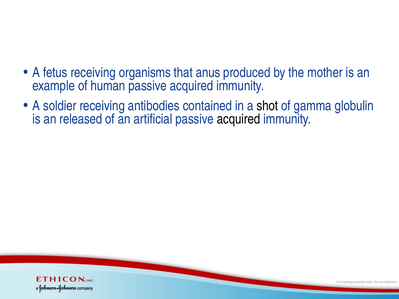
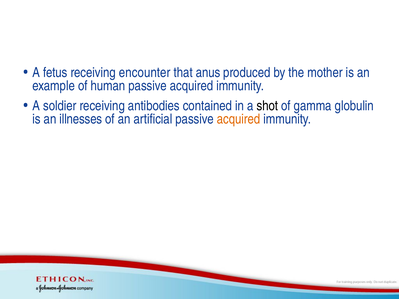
organisms: organisms -> encounter
released: released -> illnesses
acquired at (239, 119) colour: black -> orange
